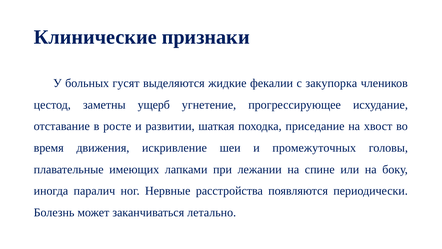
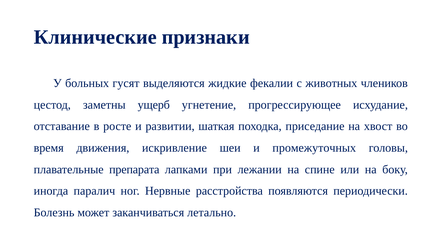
закупорка: закупорка -> животных
имеющих: имеющих -> препарата
